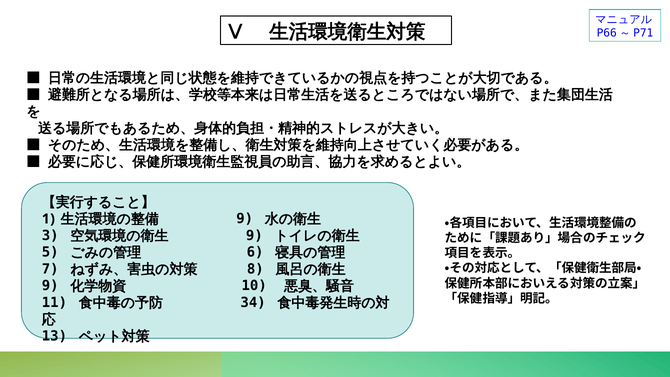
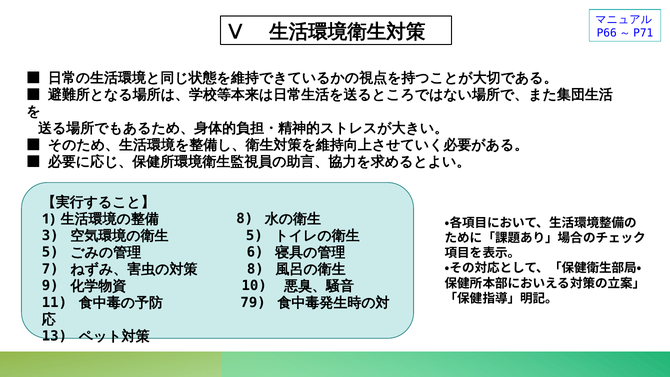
9 at (245, 219): 9 -> 8
9 at (254, 236): 9 -> 5
34: 34 -> 79
